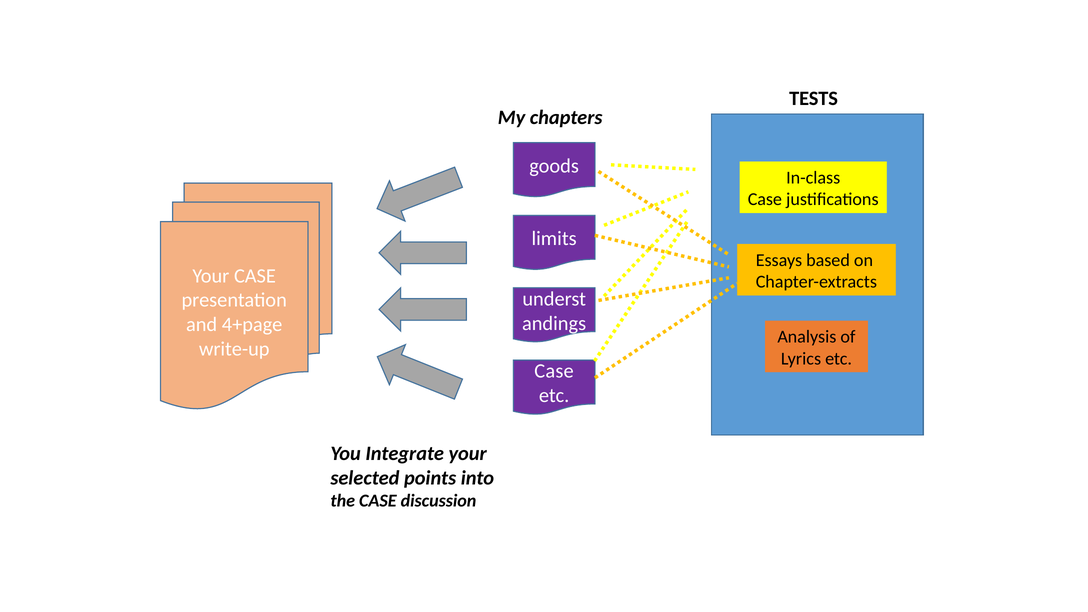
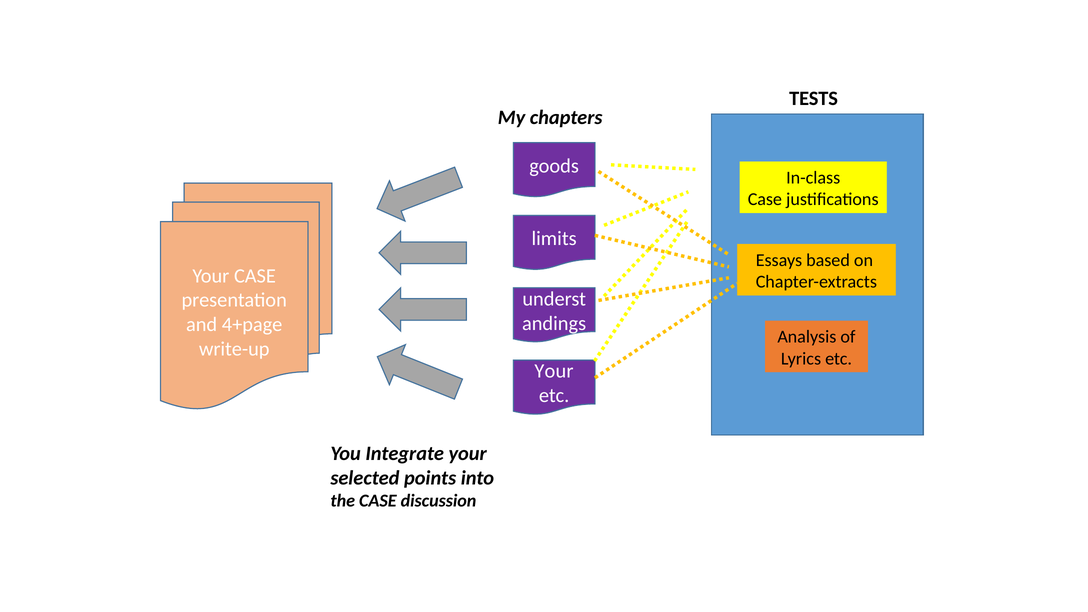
Case at (554, 371): Case -> Your
